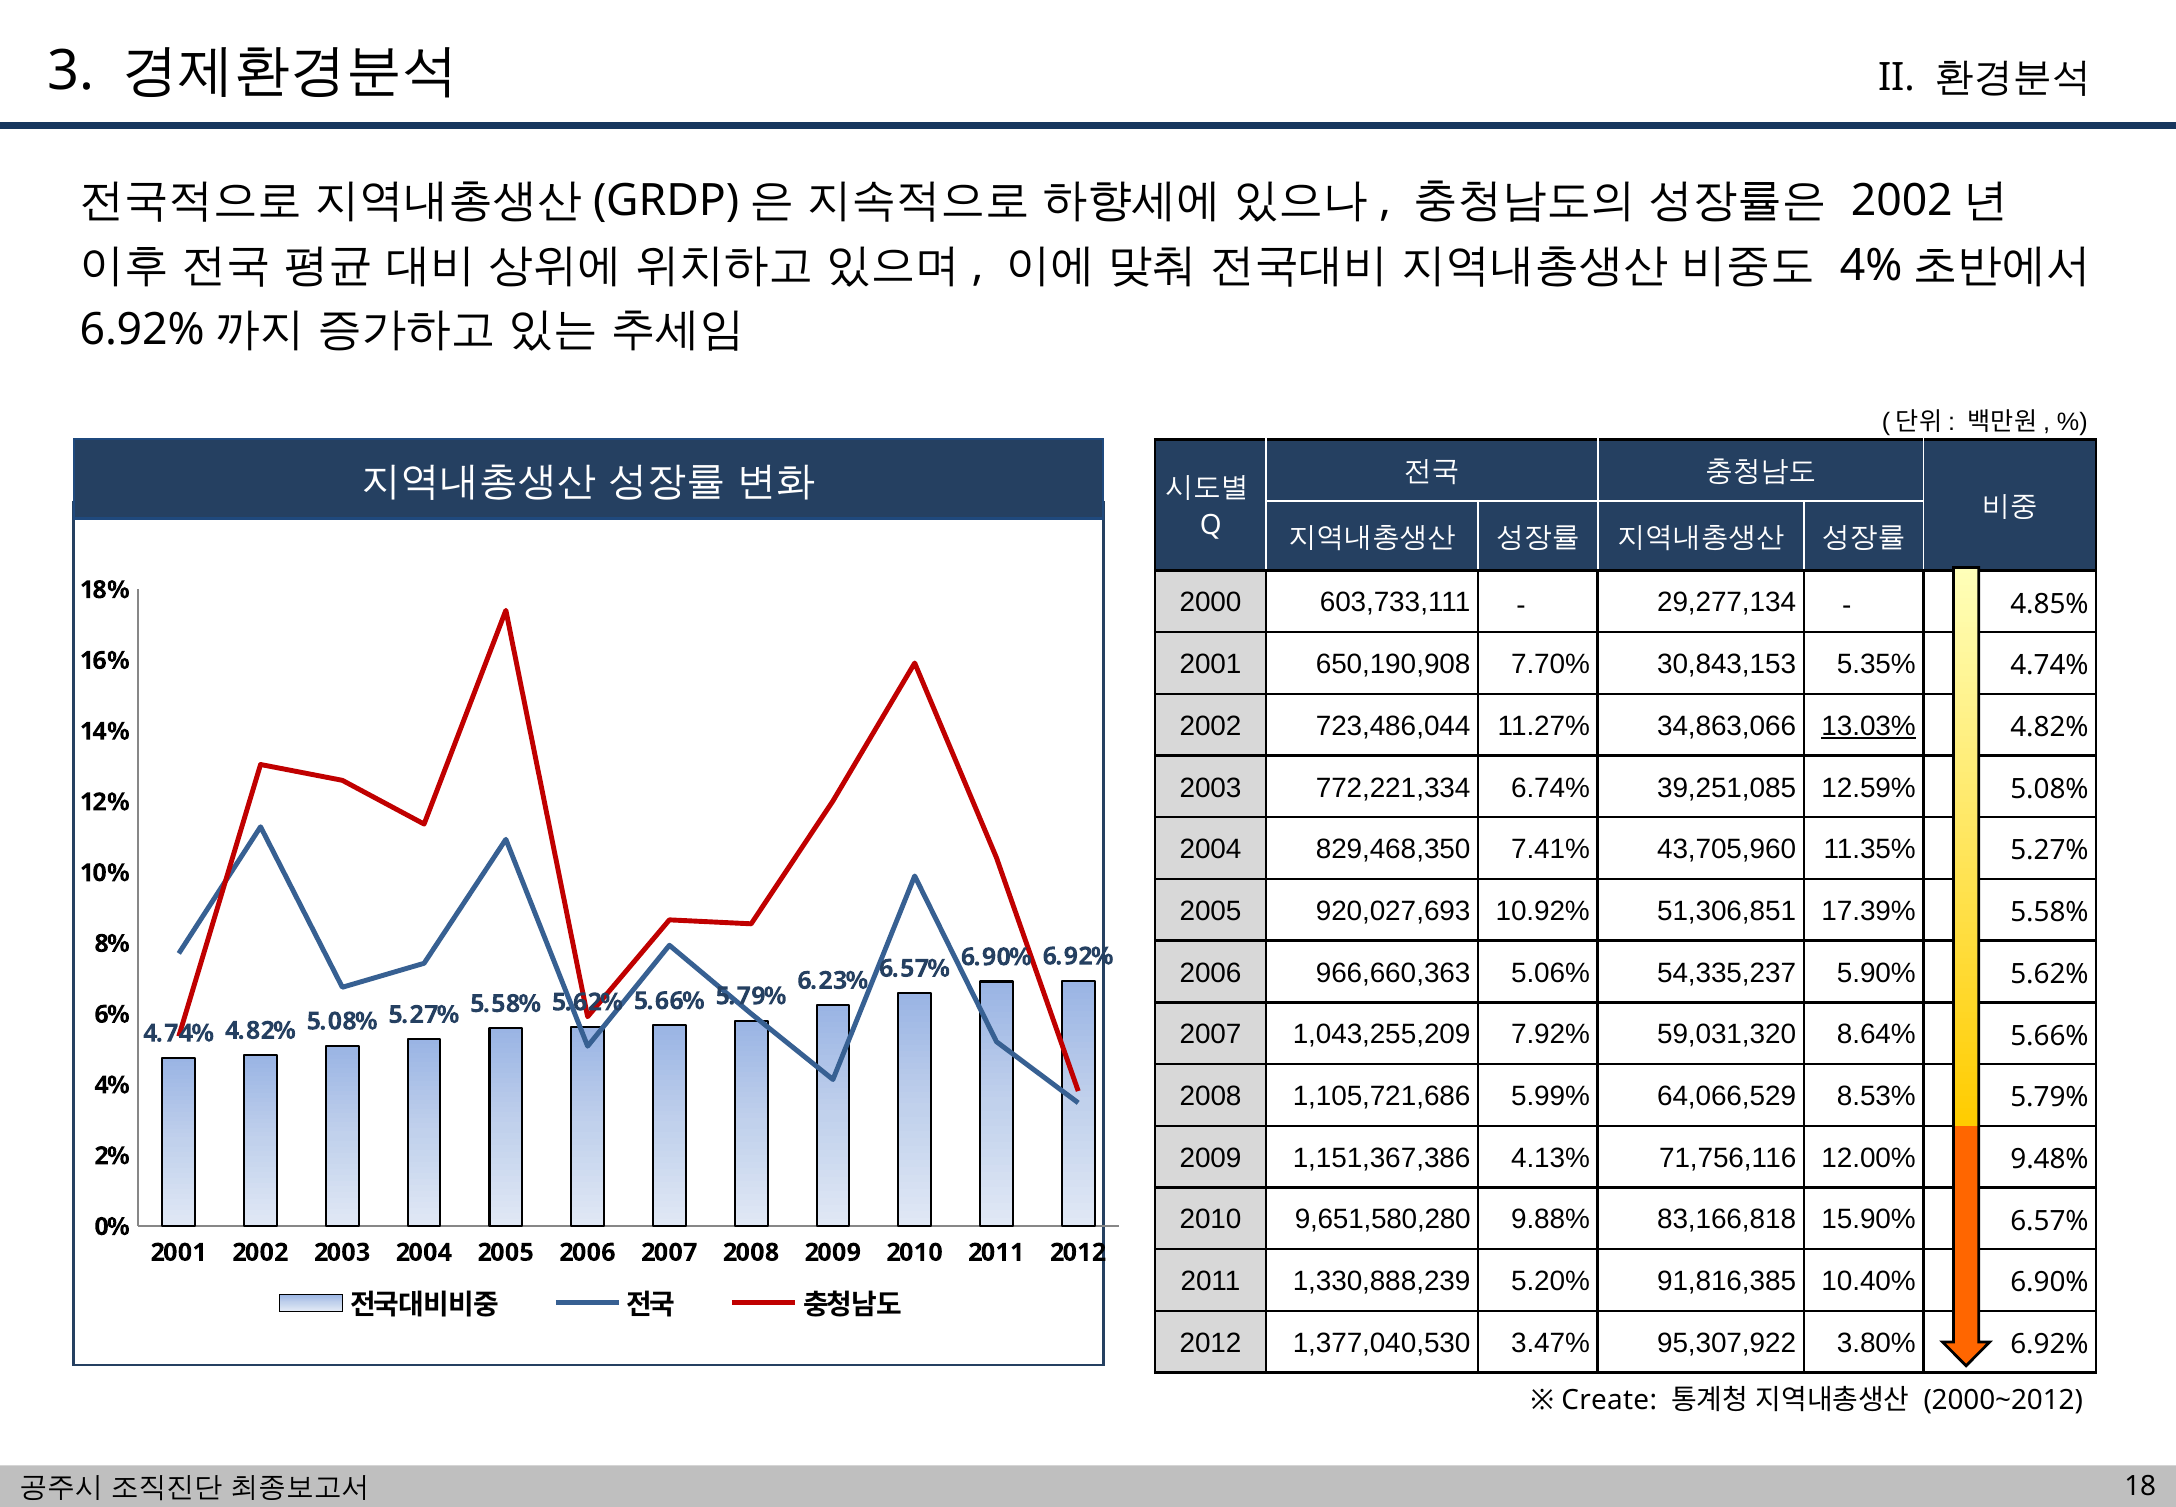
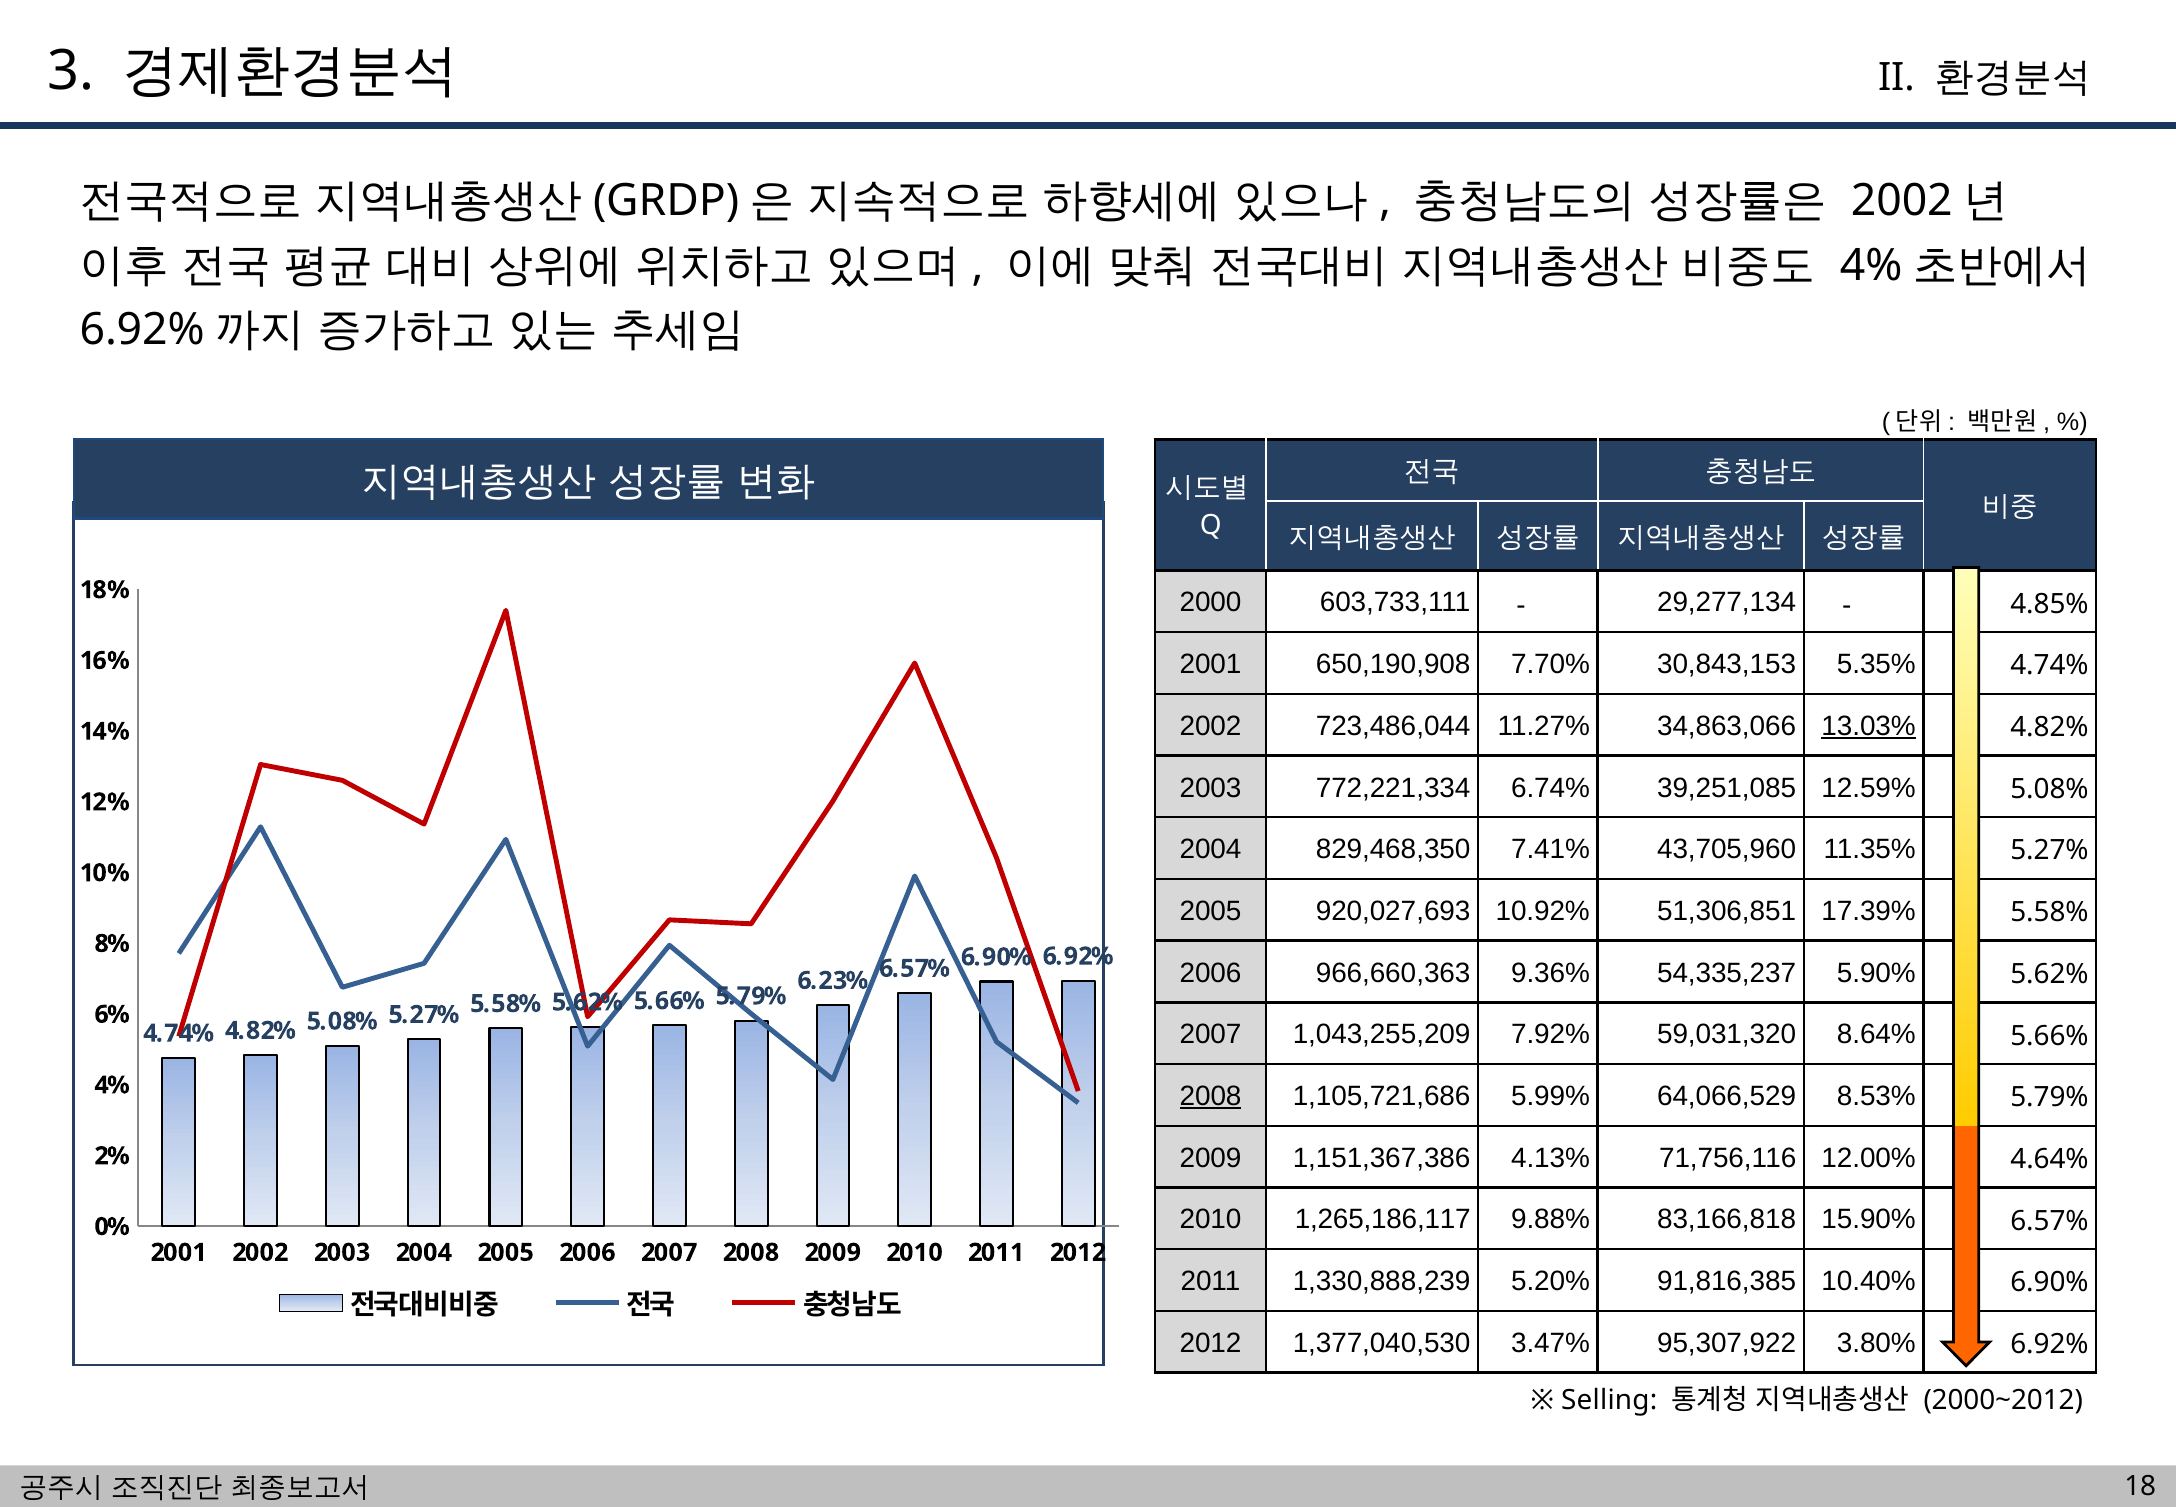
5.06%: 5.06% -> 9.36%
2008 at (1211, 1096) underline: none -> present
9.48%: 9.48% -> 4.64%
9,651,580,280: 9,651,580,280 -> 1,265,186,117
Create: Create -> Selling
